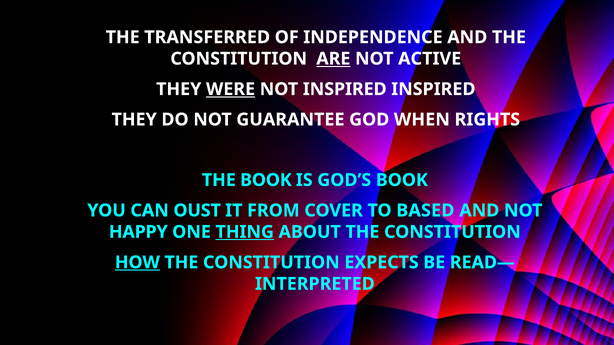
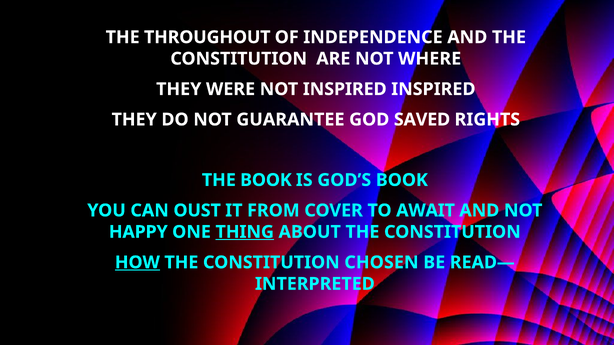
TRANSFERRED: TRANSFERRED -> THROUGHOUT
ARE underline: present -> none
ACTIVE: ACTIVE -> WHERE
WERE underline: present -> none
WHEN: WHEN -> SAVED
BASED: BASED -> AWAIT
EXPECTS: EXPECTS -> CHOSEN
